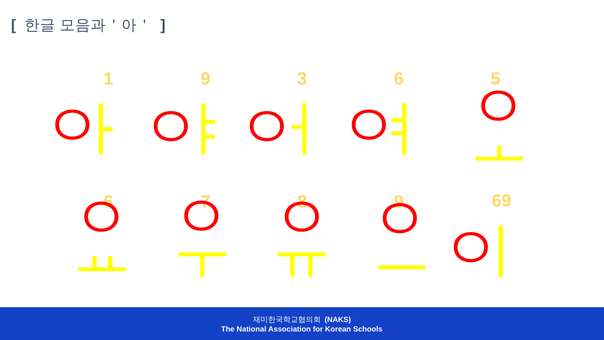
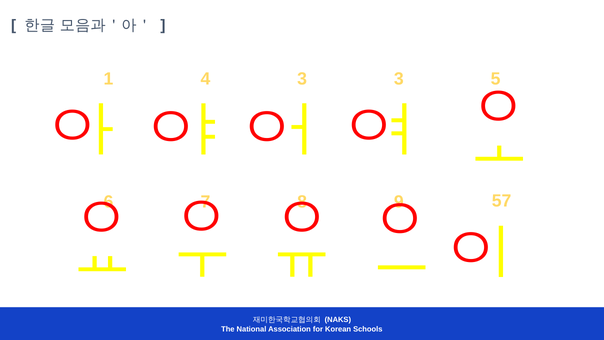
1 9: 9 -> 4
3 6: 6 -> 3
69: 69 -> 57
